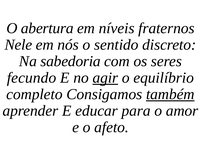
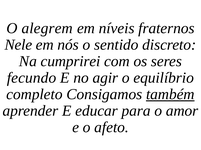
abertura: abertura -> alegrem
sabedoria: sabedoria -> cumprirei
agir underline: present -> none
